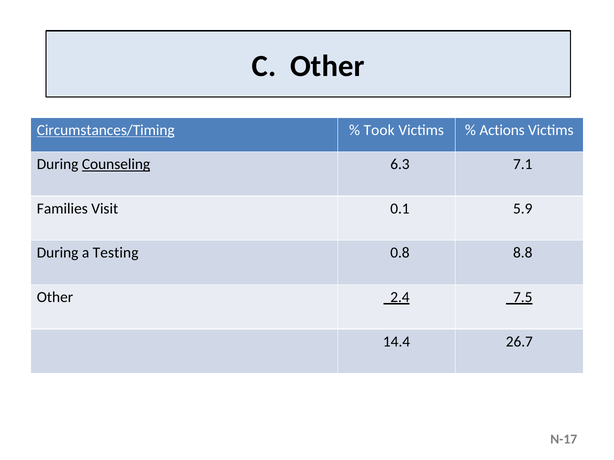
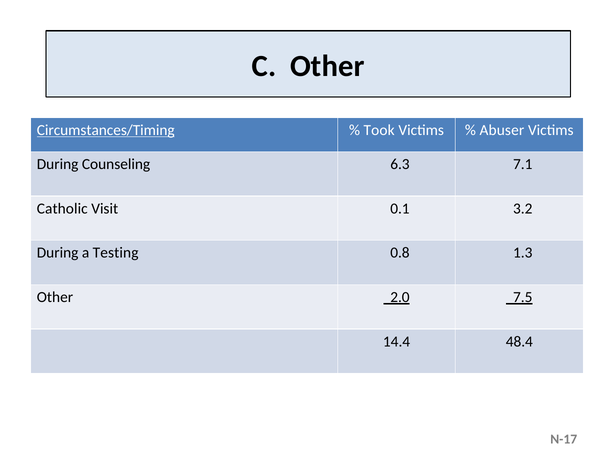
Actions: Actions -> Abuser
Counseling underline: present -> none
Families: Families -> Catholic
5.9: 5.9 -> 3.2
8.8: 8.8 -> 1.3
2.4: 2.4 -> 2.0
26.7: 26.7 -> 48.4
